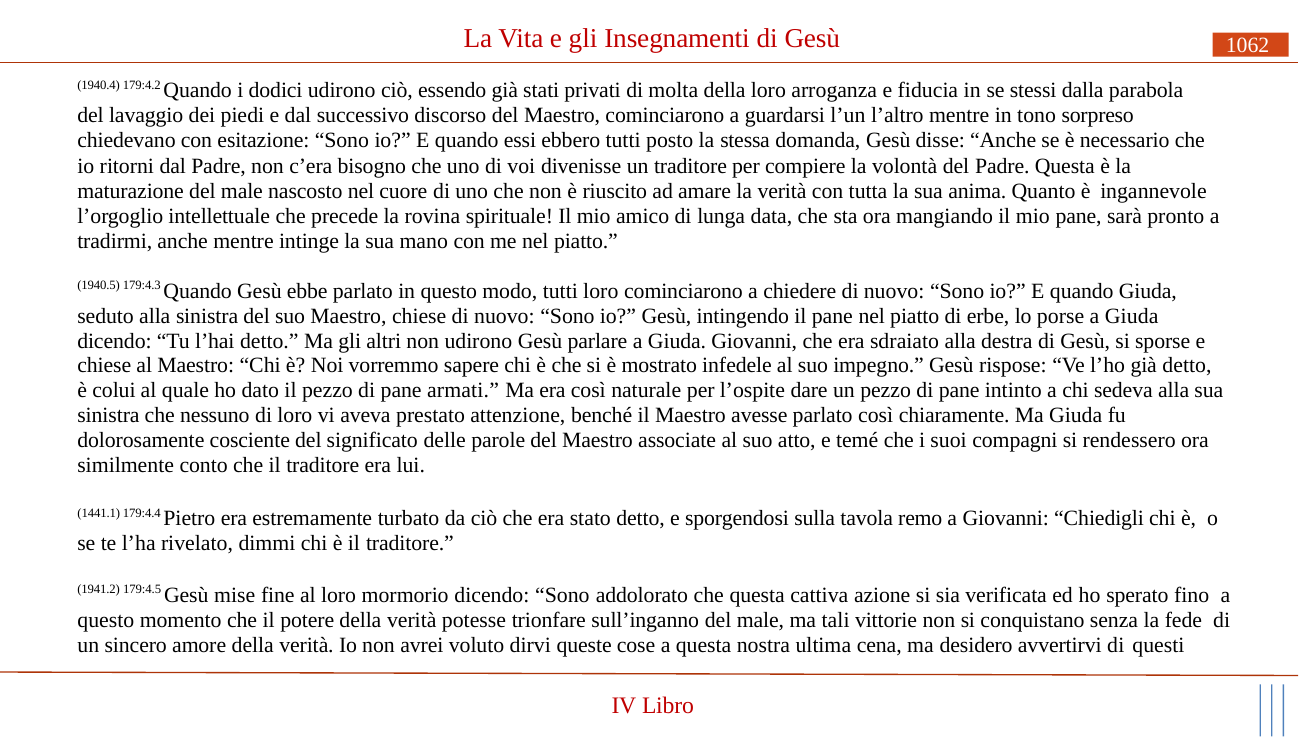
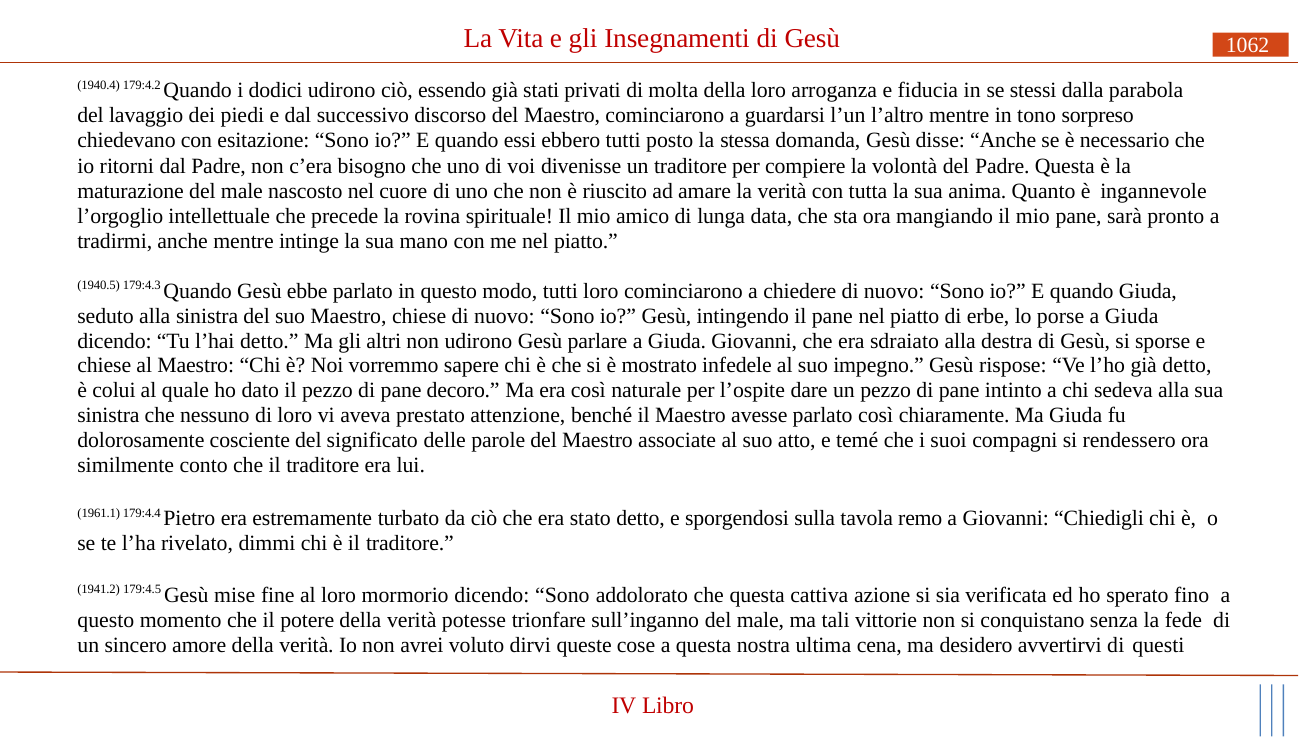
armati: armati -> decoro
1441.1: 1441.1 -> 1961.1
